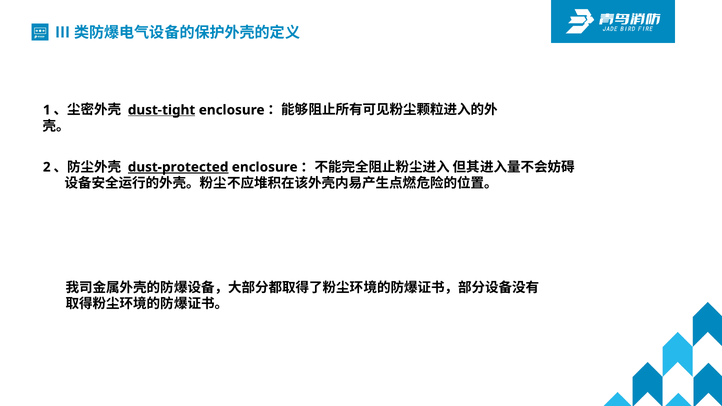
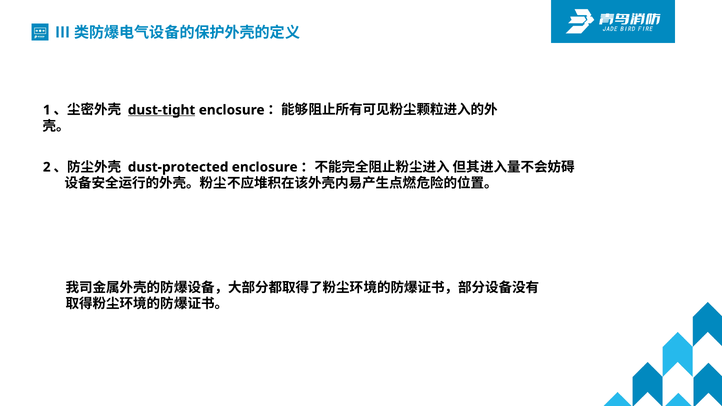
dust-protected underline: present -> none
